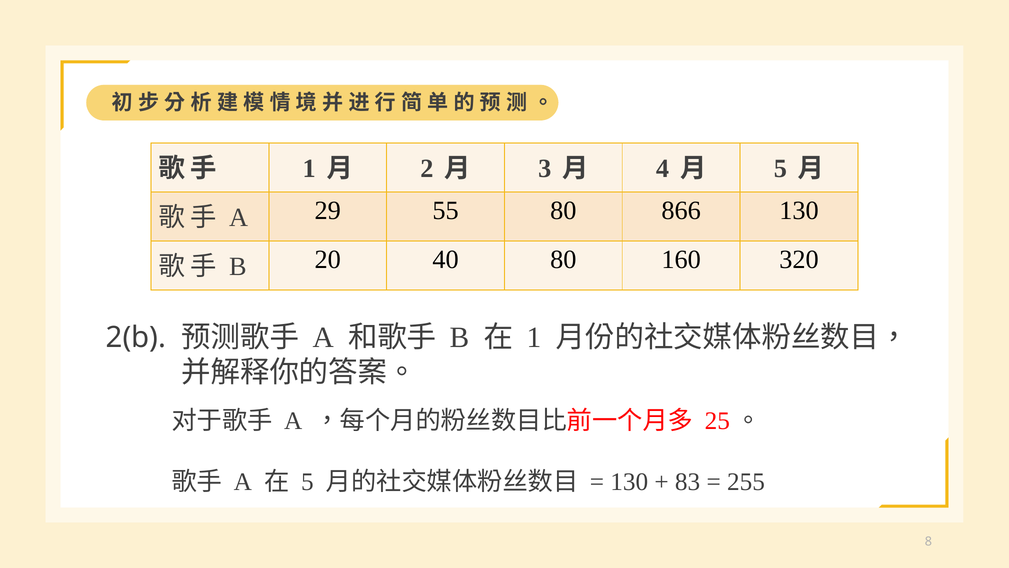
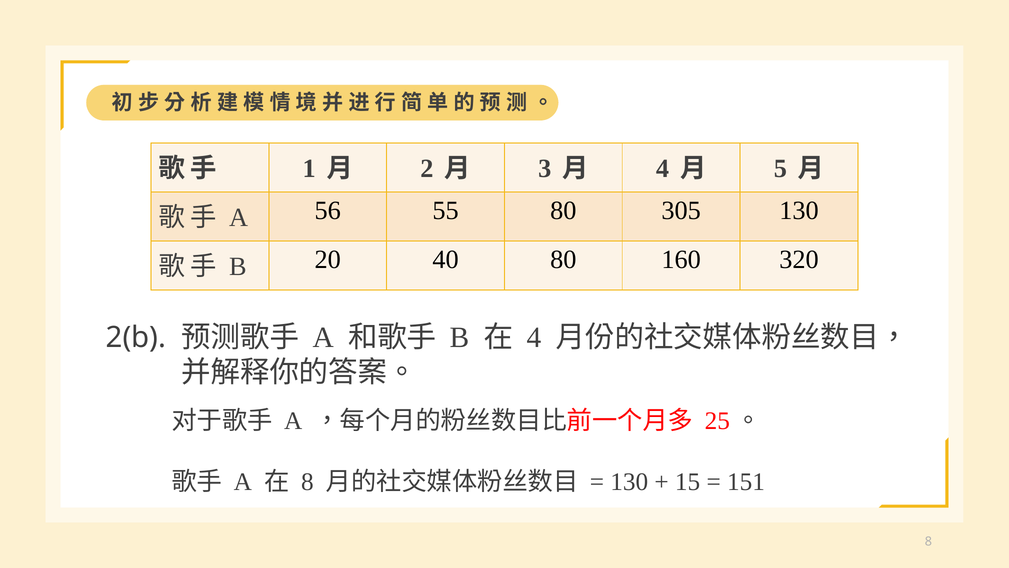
29: 29 -> 56
866: 866 -> 305
1 at (534, 337): 1 -> 4
5 at (307, 481): 5 -> 8
83: 83 -> 15
255: 255 -> 151
